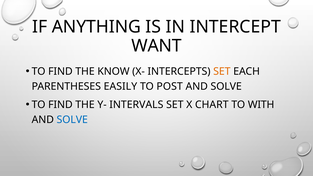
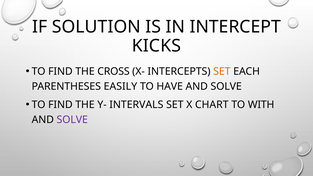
ANYTHING: ANYTHING -> SOLUTION
WANT: WANT -> KICKS
KNOW: KNOW -> CROSS
POST: POST -> HAVE
SOLVE at (72, 120) colour: blue -> purple
